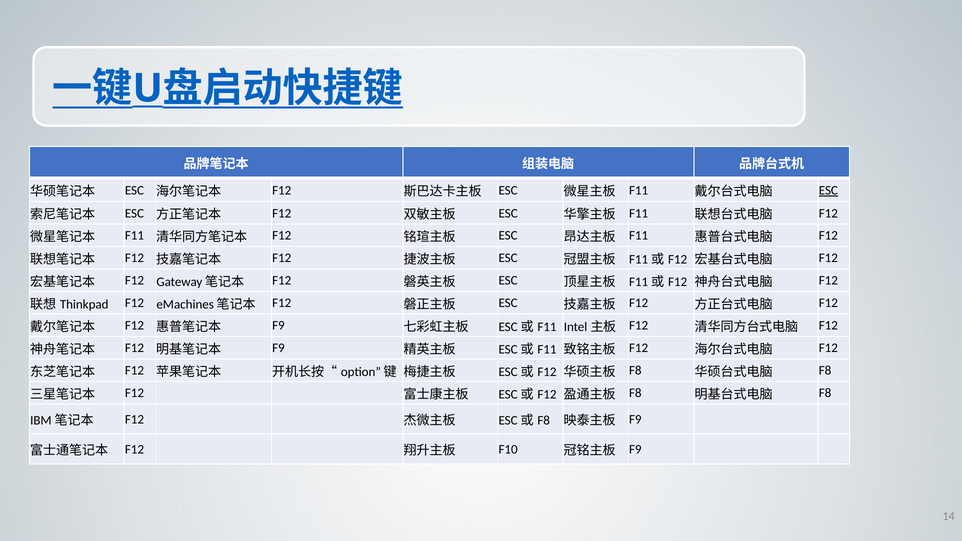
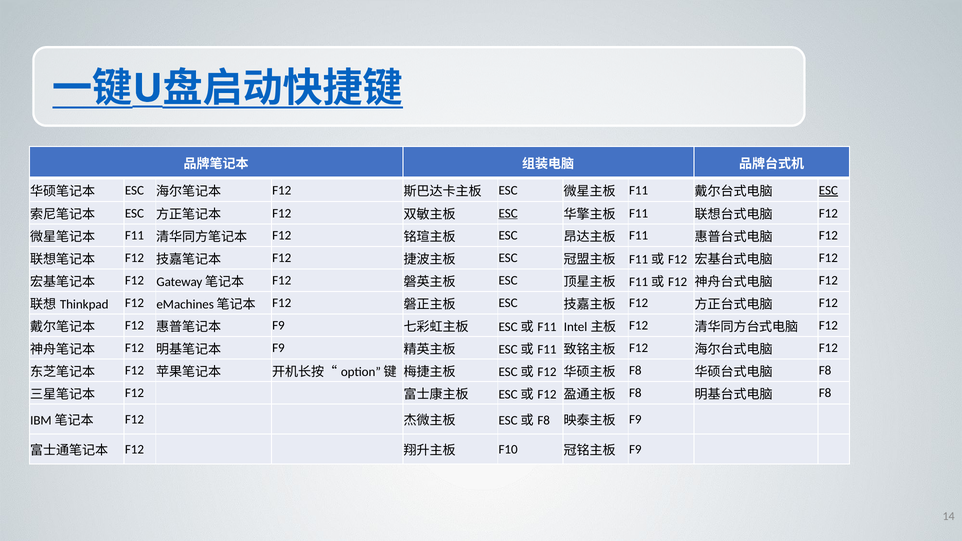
ESC at (508, 213) underline: none -> present
